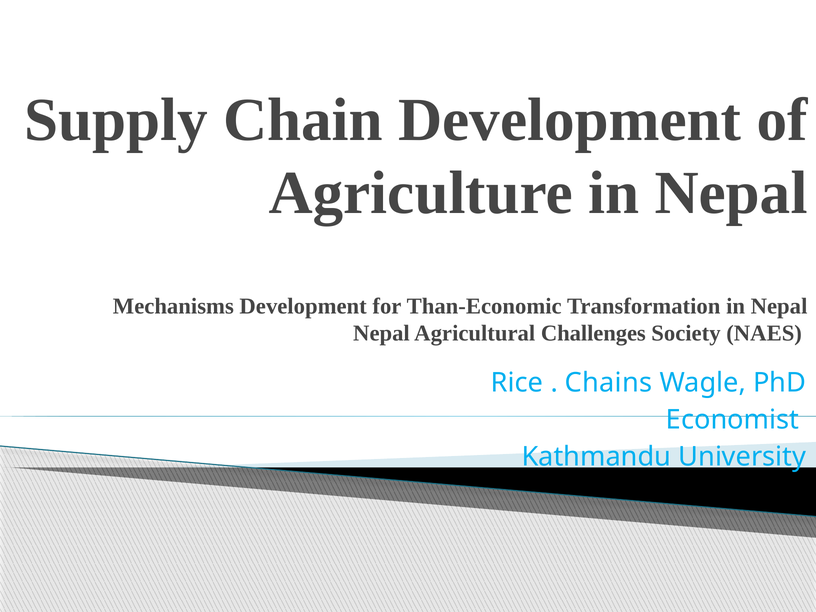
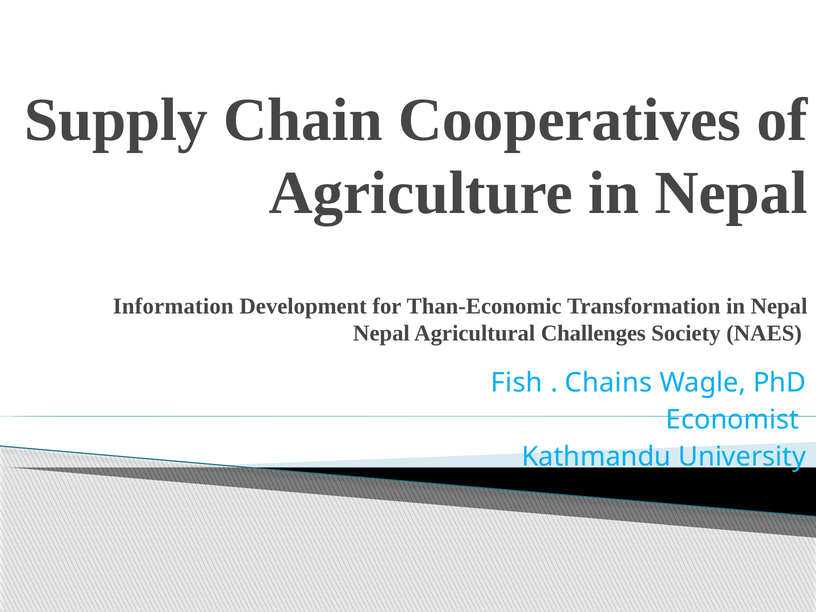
Chain Development: Development -> Cooperatives
Mechanisms: Mechanisms -> Information
Rice: Rice -> Fish
